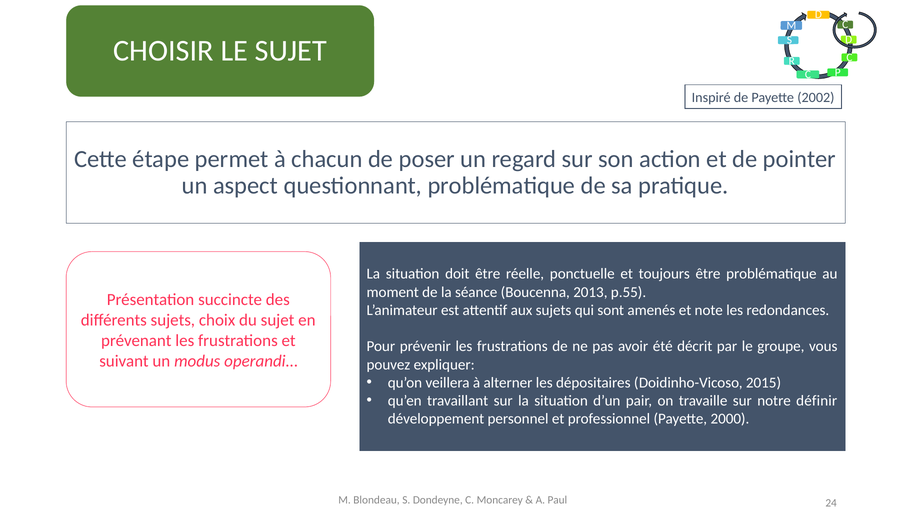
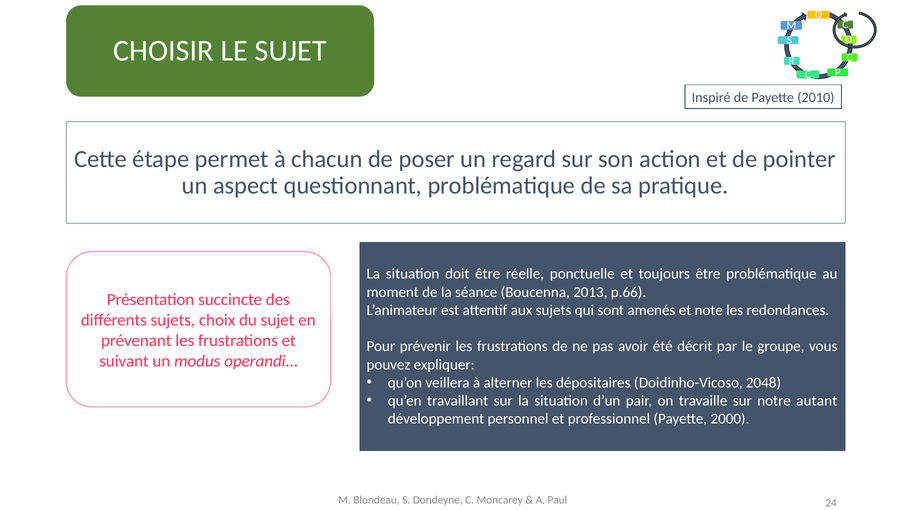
2002: 2002 -> 2010
p.55: p.55 -> p.66
2015: 2015 -> 2048
définir: définir -> autant
